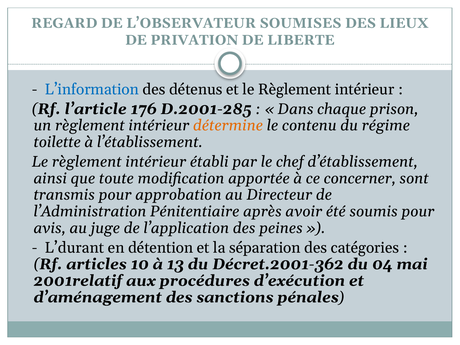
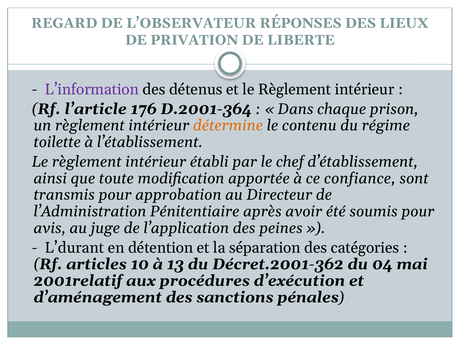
SOUMISES: SOUMISES -> RÉPONSES
L’information colour: blue -> purple
D.2001-285: D.2001-285 -> D.2001-364
concerner: concerner -> confiance
